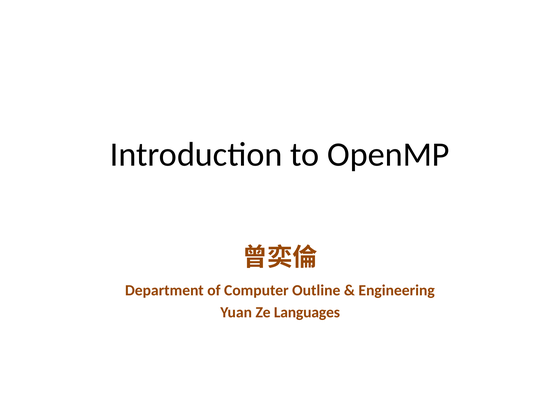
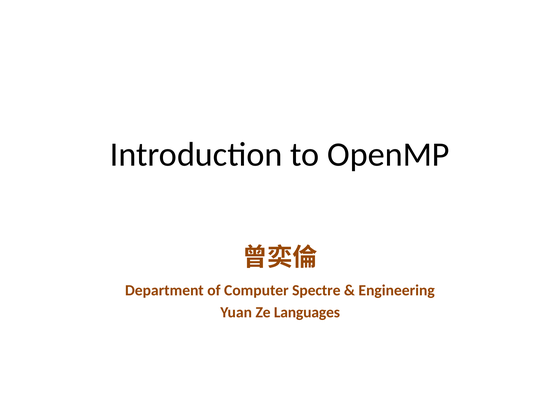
Outline: Outline -> Spectre
